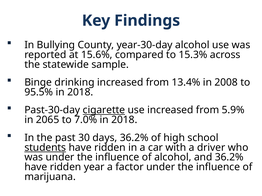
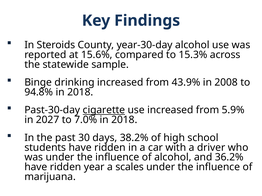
Bullying: Bullying -> Steroids
13.4%: 13.4% -> 43.9%
95.5%: 95.5% -> 94.8%
2065: 2065 -> 2027
days 36.2%: 36.2% -> 38.2%
students underline: present -> none
factor: factor -> scales
